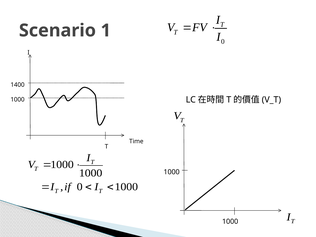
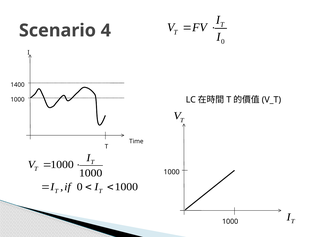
1: 1 -> 4
